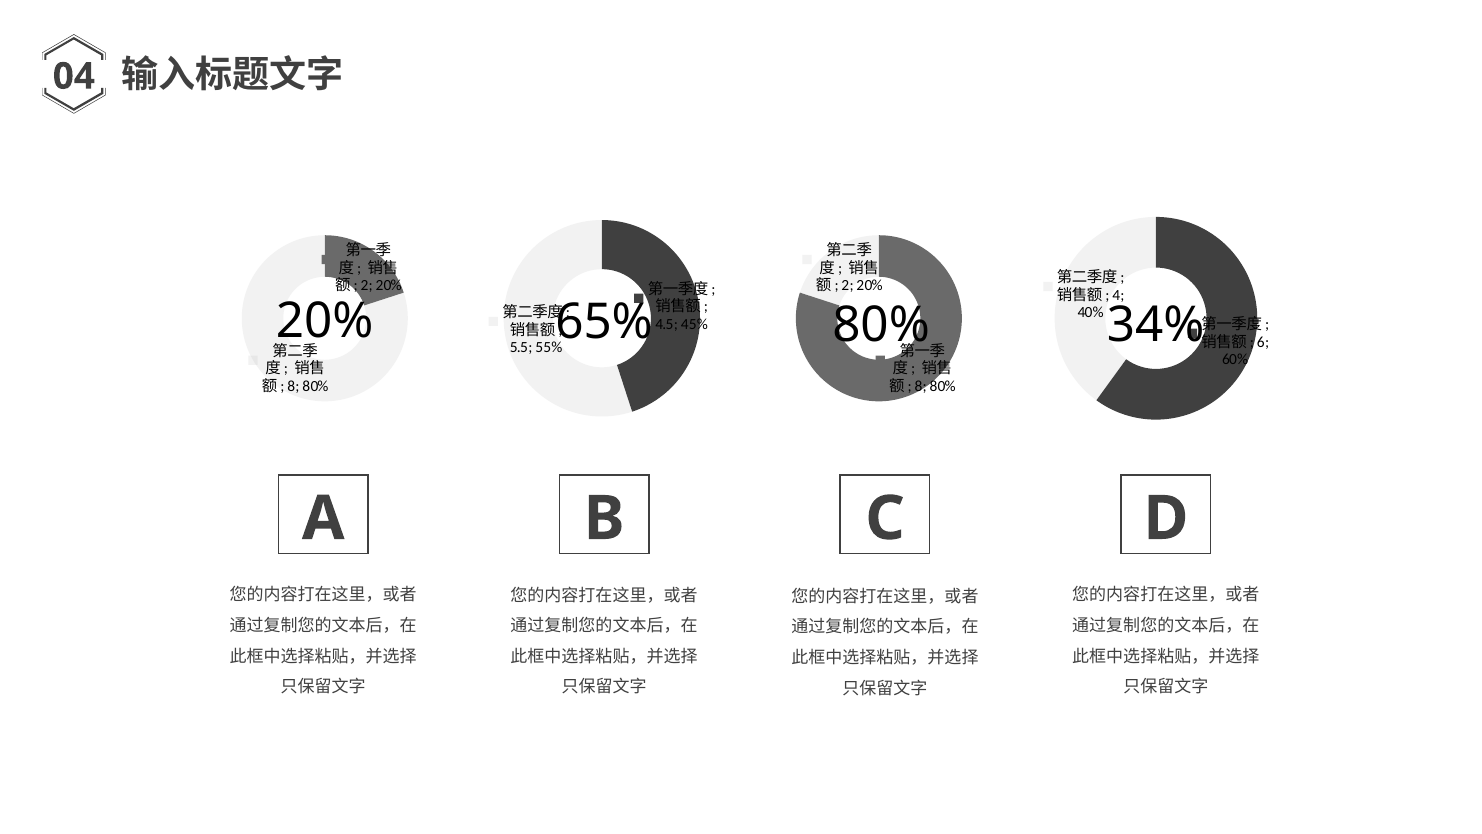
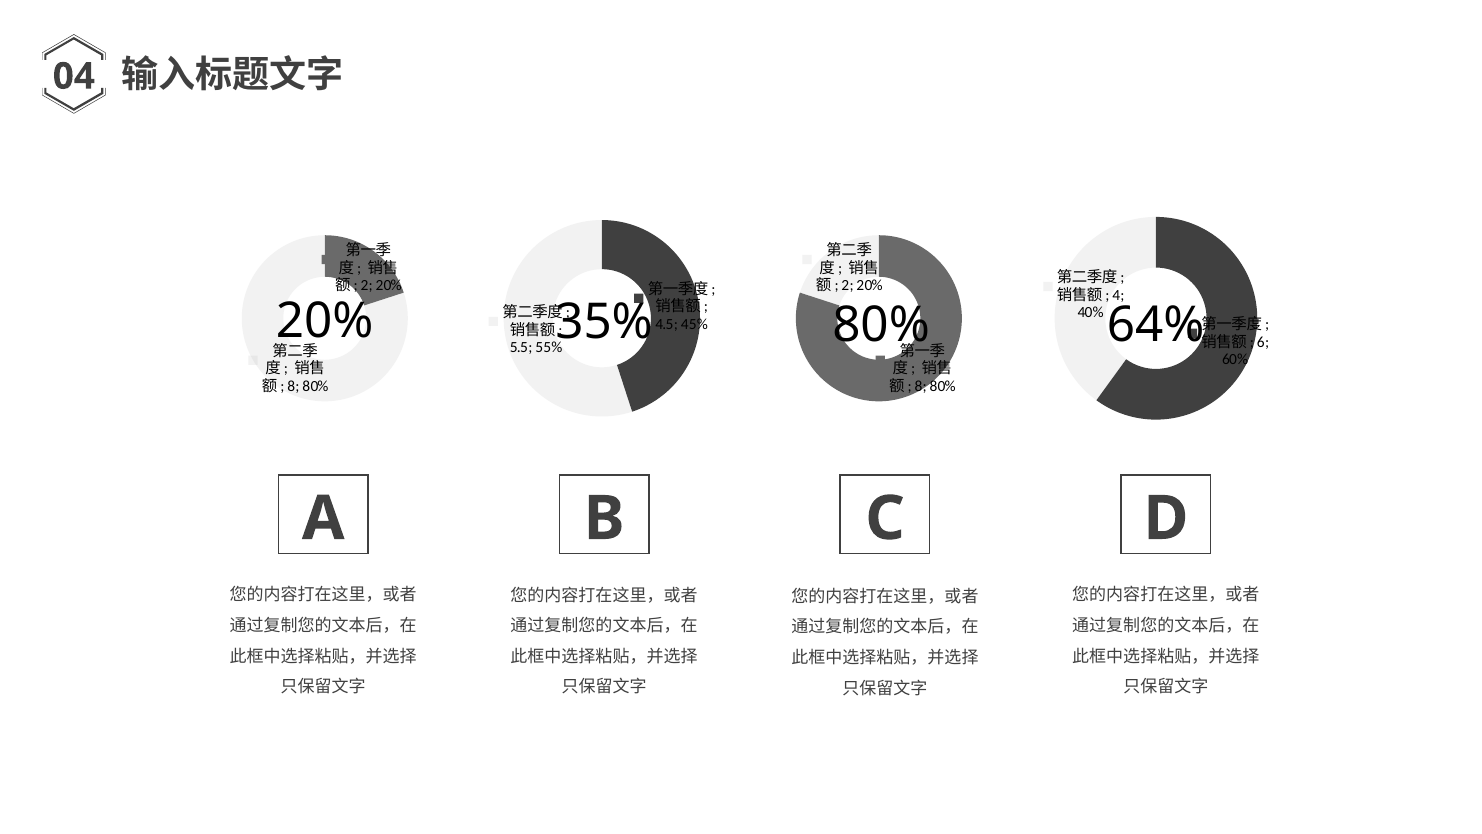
34%: 34% -> 64%
65%: 65% -> 35%
